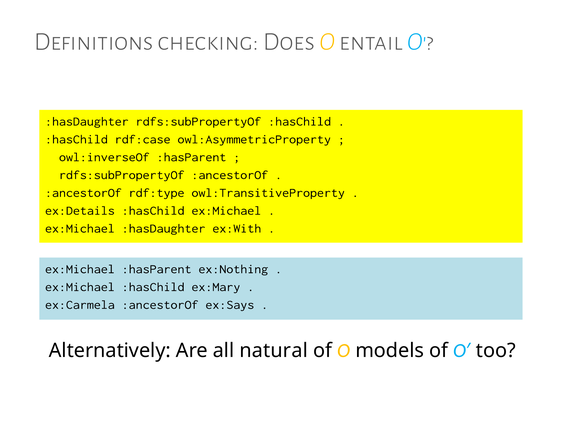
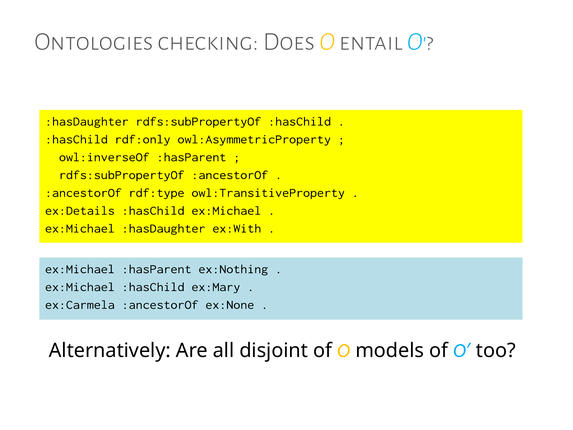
Definitions: Definitions -> Ontologies
rdf:case: rdf:case -> rdf:only
ex:Says: ex:Says -> ex:None
natural: natural -> disjoint
